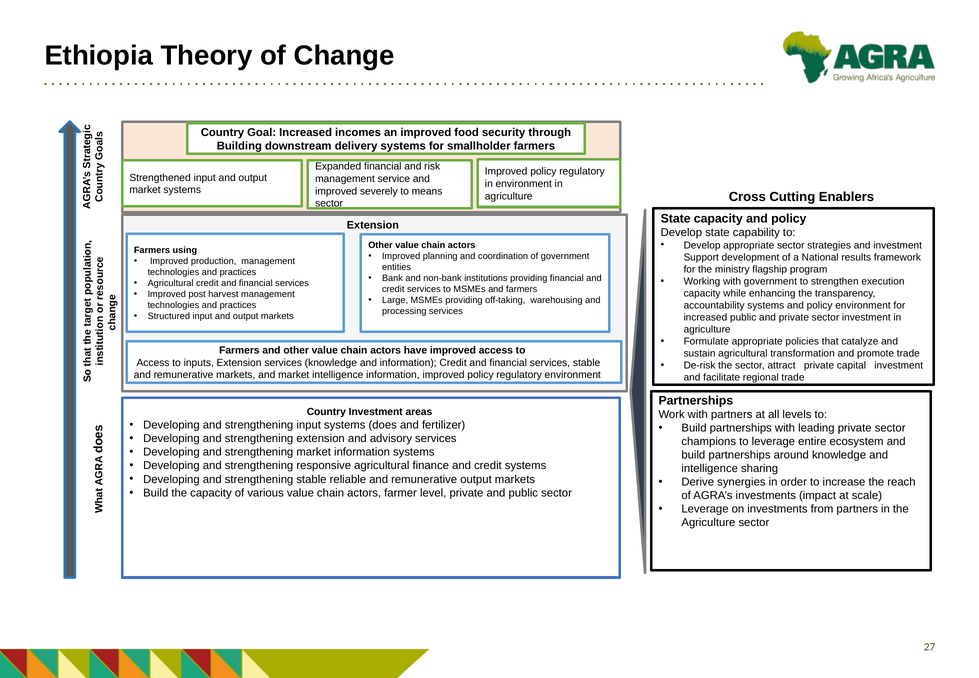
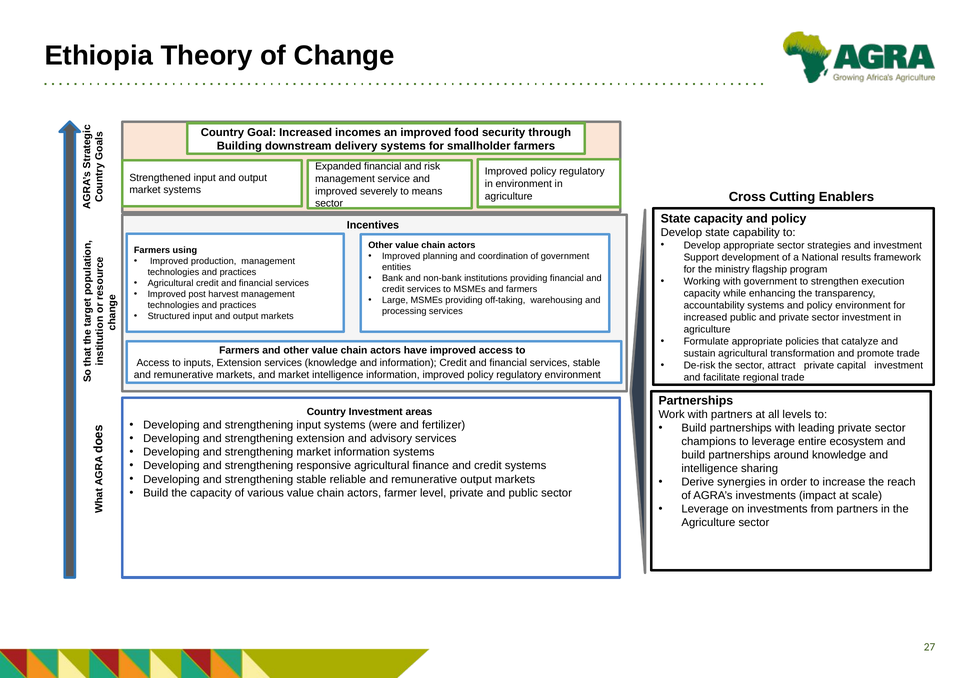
Extension at (373, 225): Extension -> Incentives
does: does -> were
